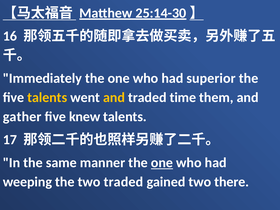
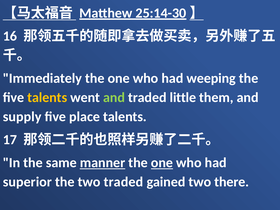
superior: superior -> weeping
and at (114, 98) colour: yellow -> light green
time: time -> little
gather: gather -> supply
knew: knew -> place
manner underline: none -> present
weeping: weeping -> superior
